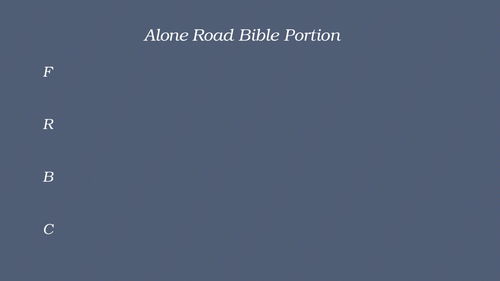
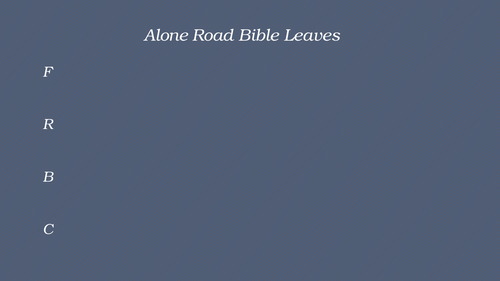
Portion: Portion -> Leaves
